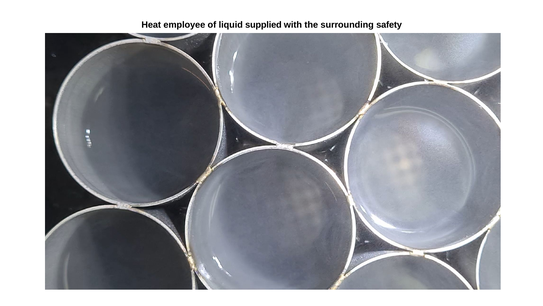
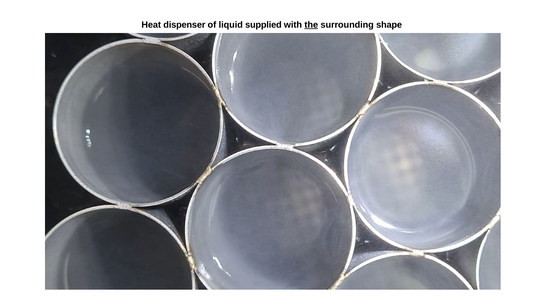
employee: employee -> dispenser
the underline: none -> present
safety: safety -> shape
